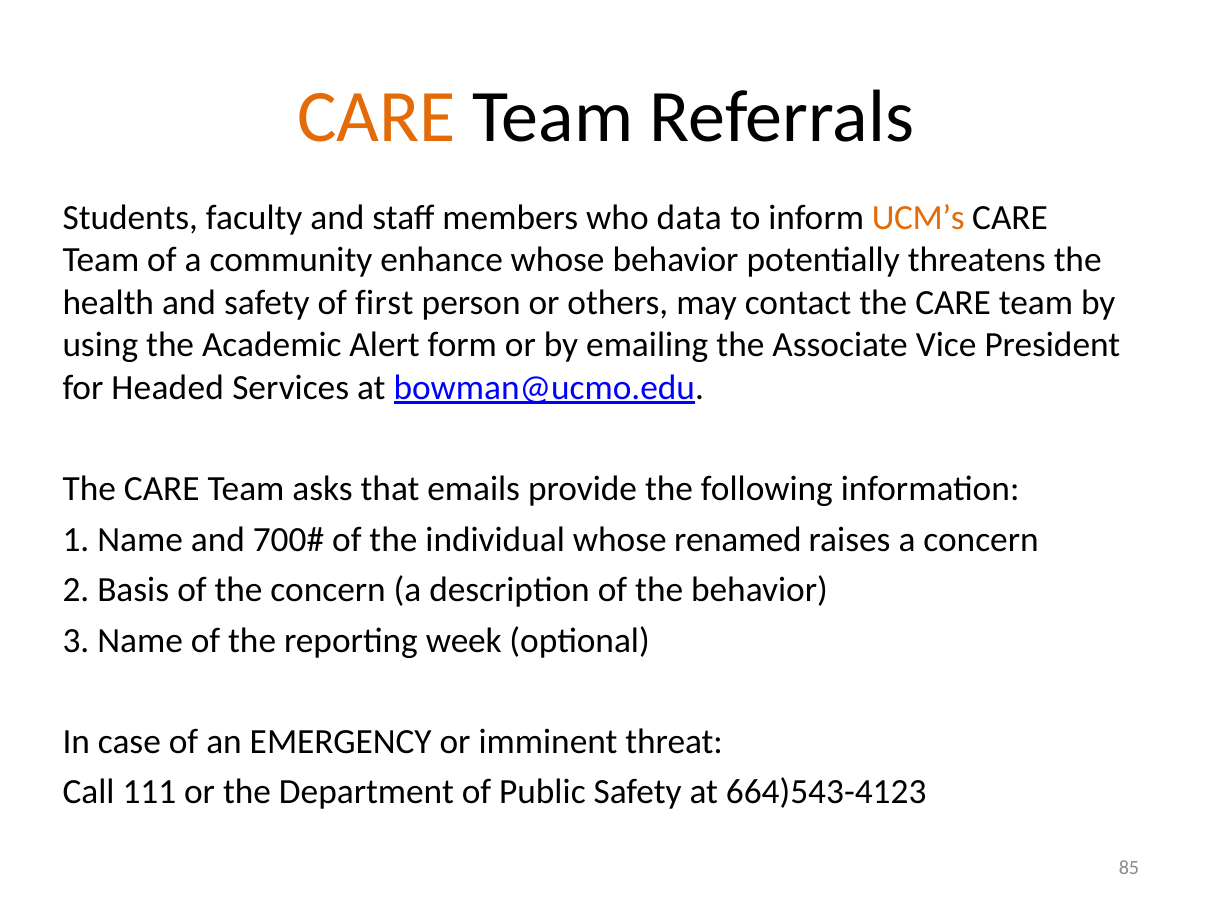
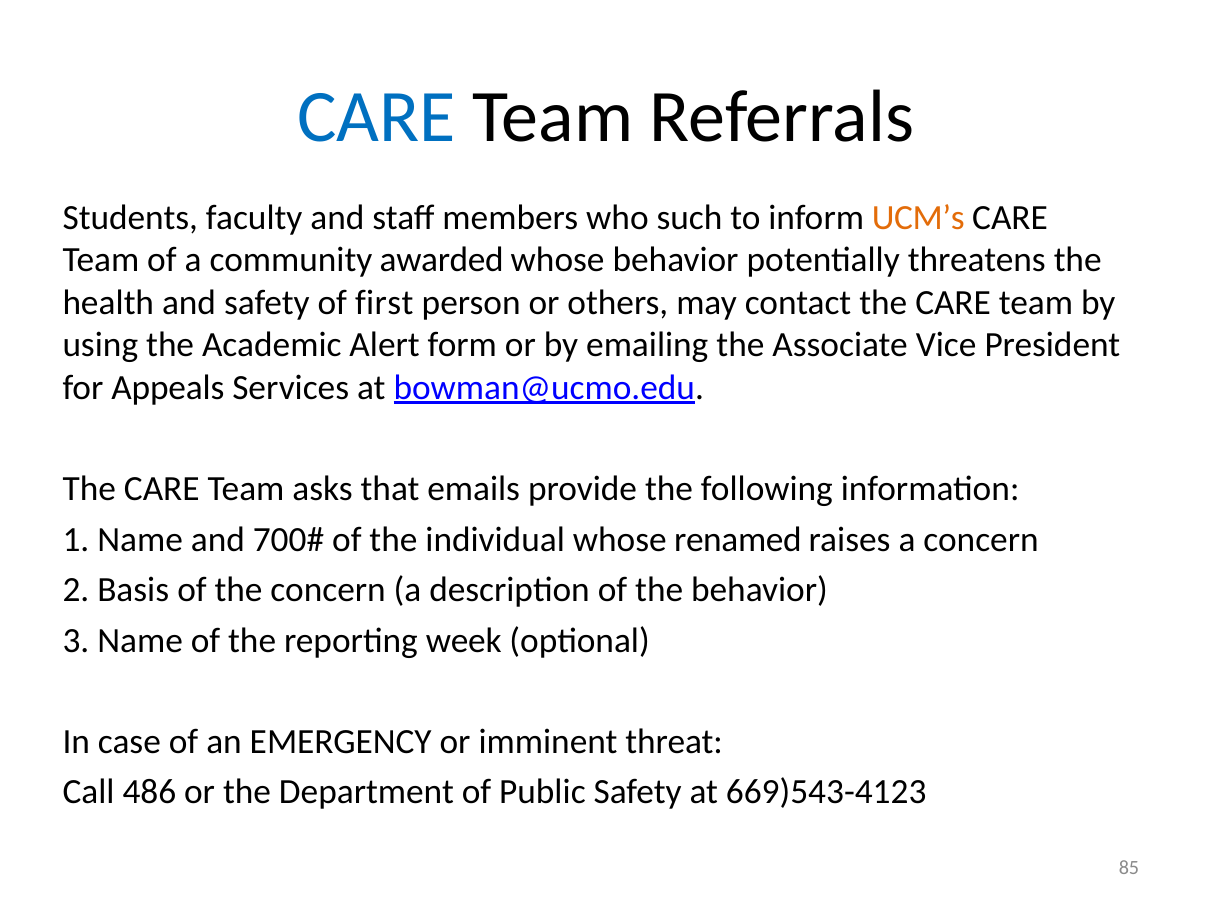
CARE at (376, 117) colour: orange -> blue
data: data -> such
enhance: enhance -> awarded
Headed: Headed -> Appeals
111: 111 -> 486
664)543-4123: 664)543-4123 -> 669)543-4123
